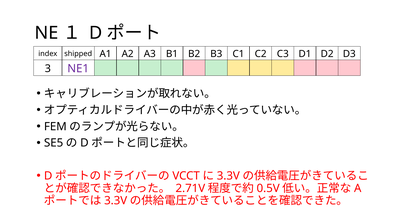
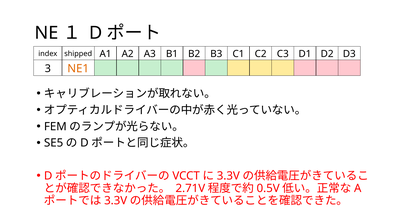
NE1 colour: purple -> orange
